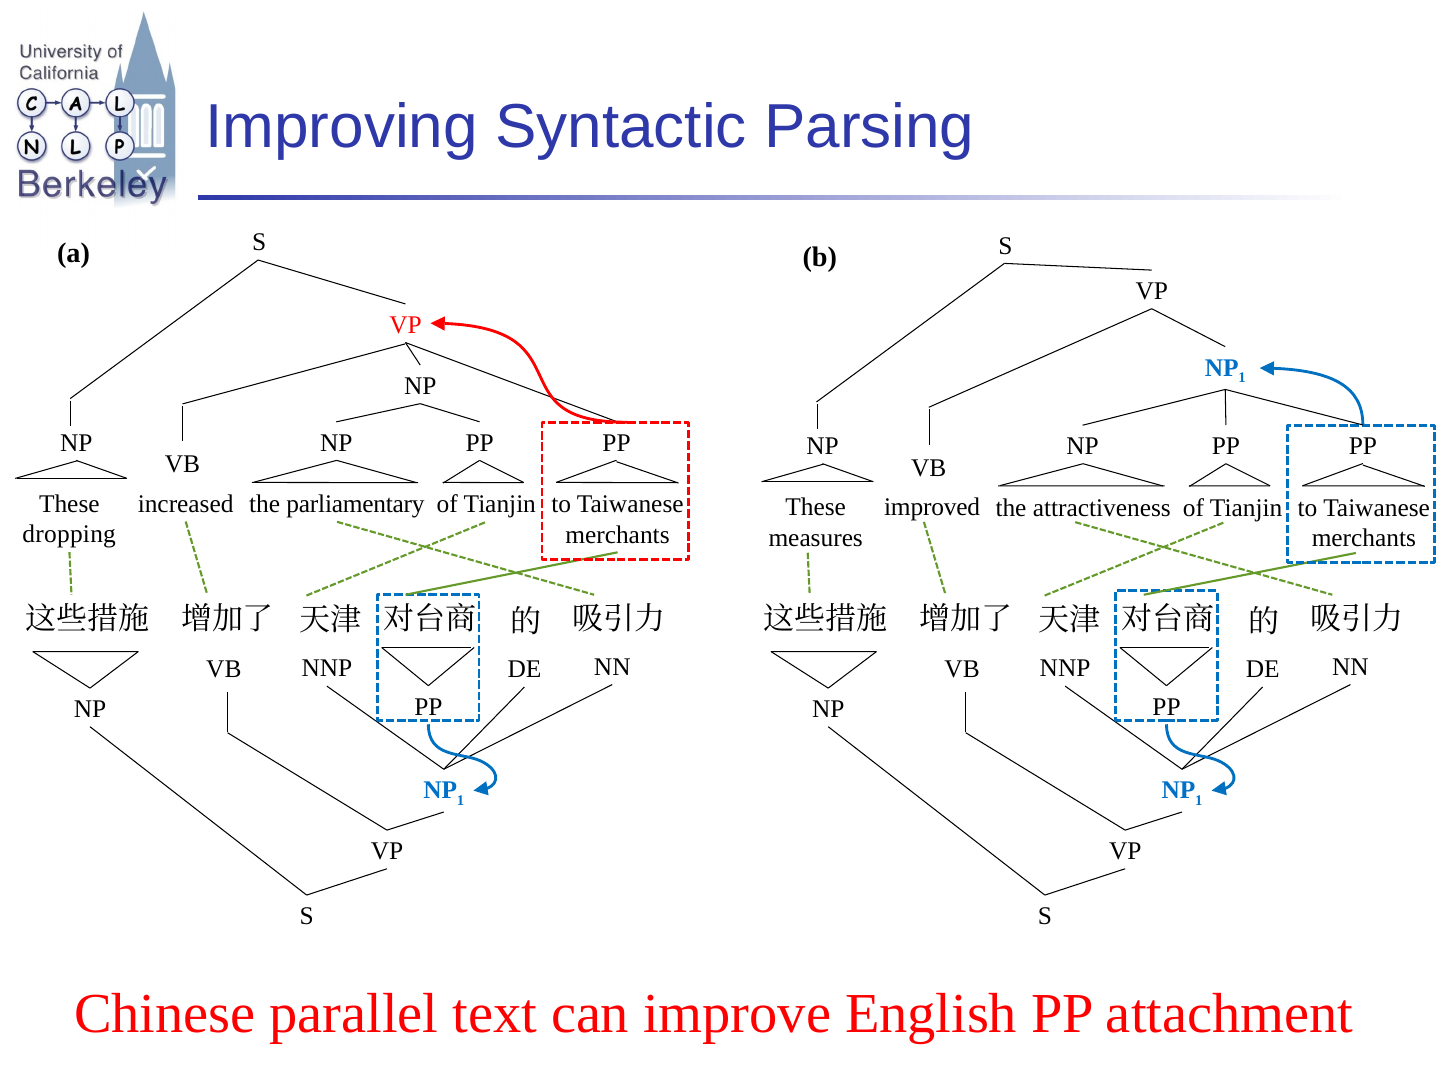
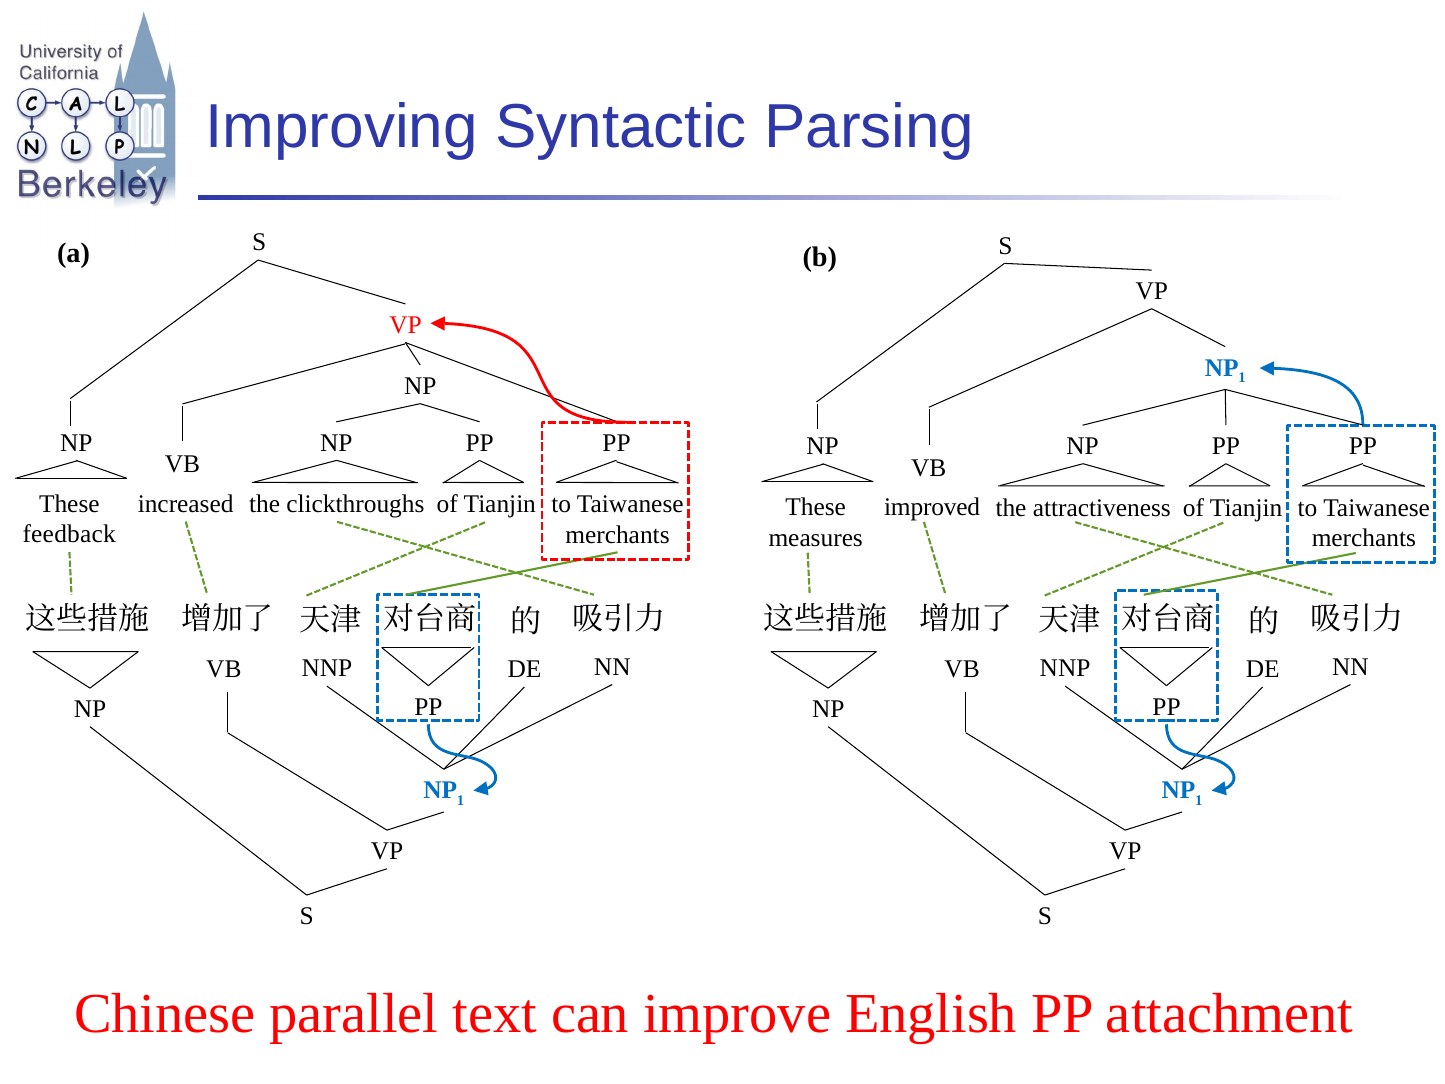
parliamentary: parliamentary -> clickthroughs
dropping: dropping -> feedback
